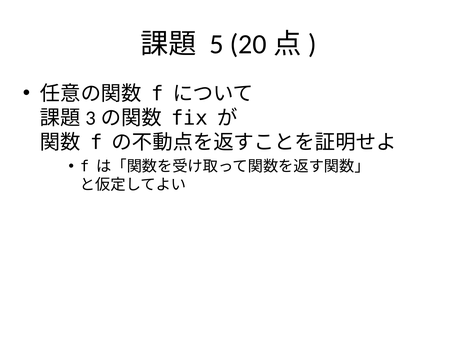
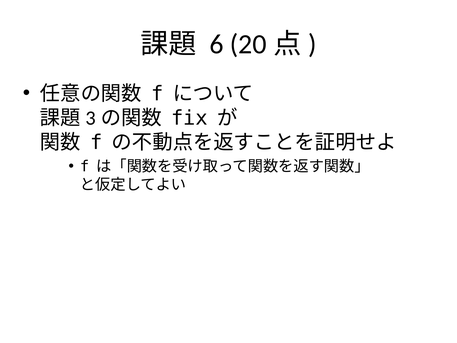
5: 5 -> 6
